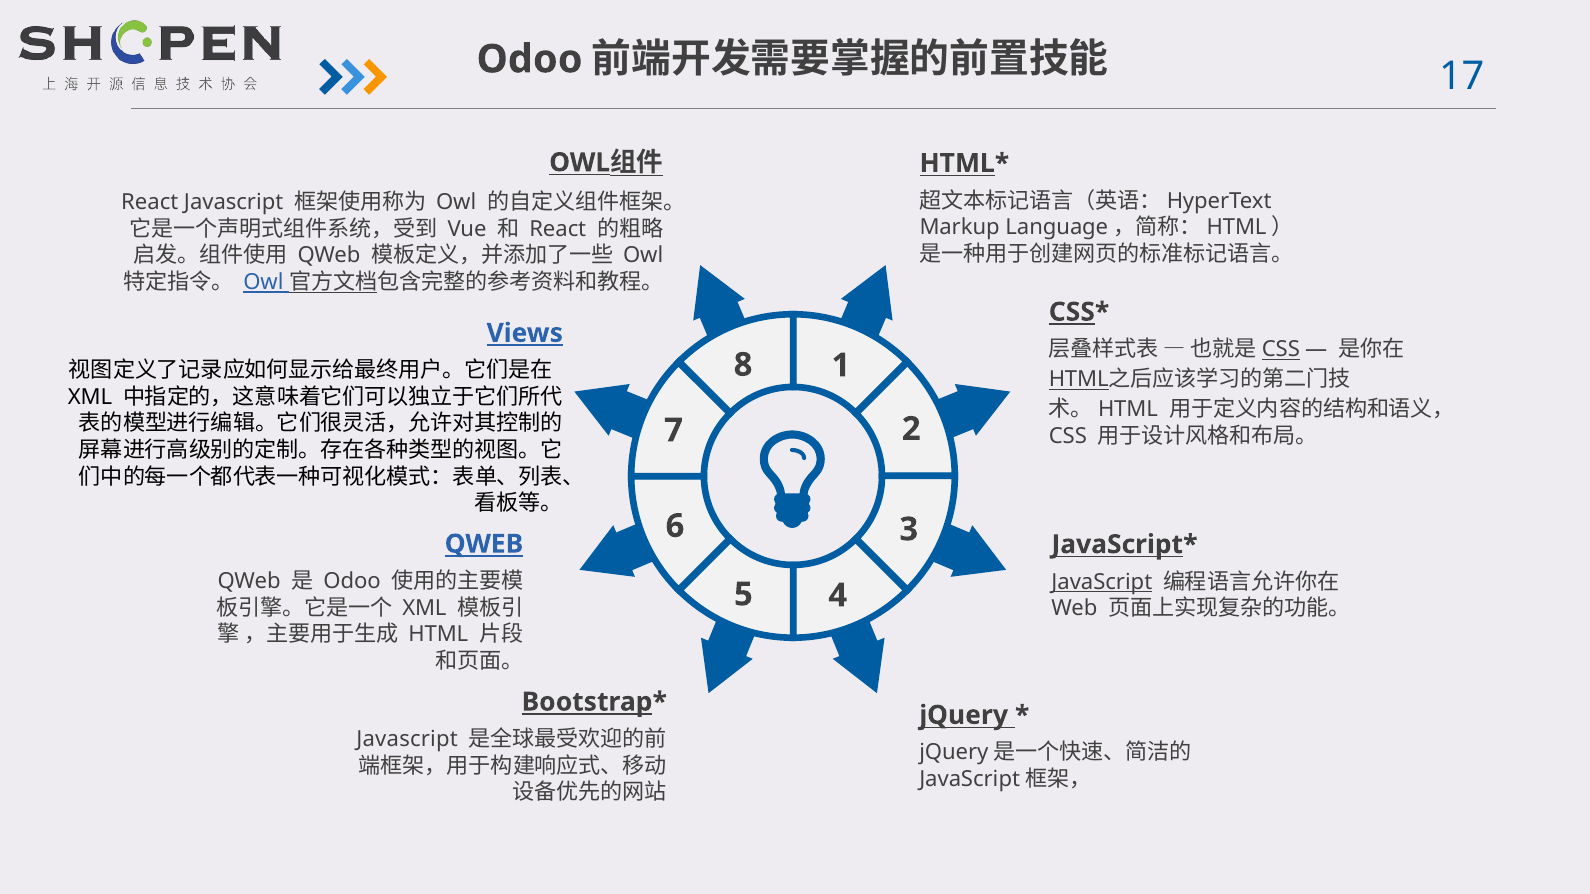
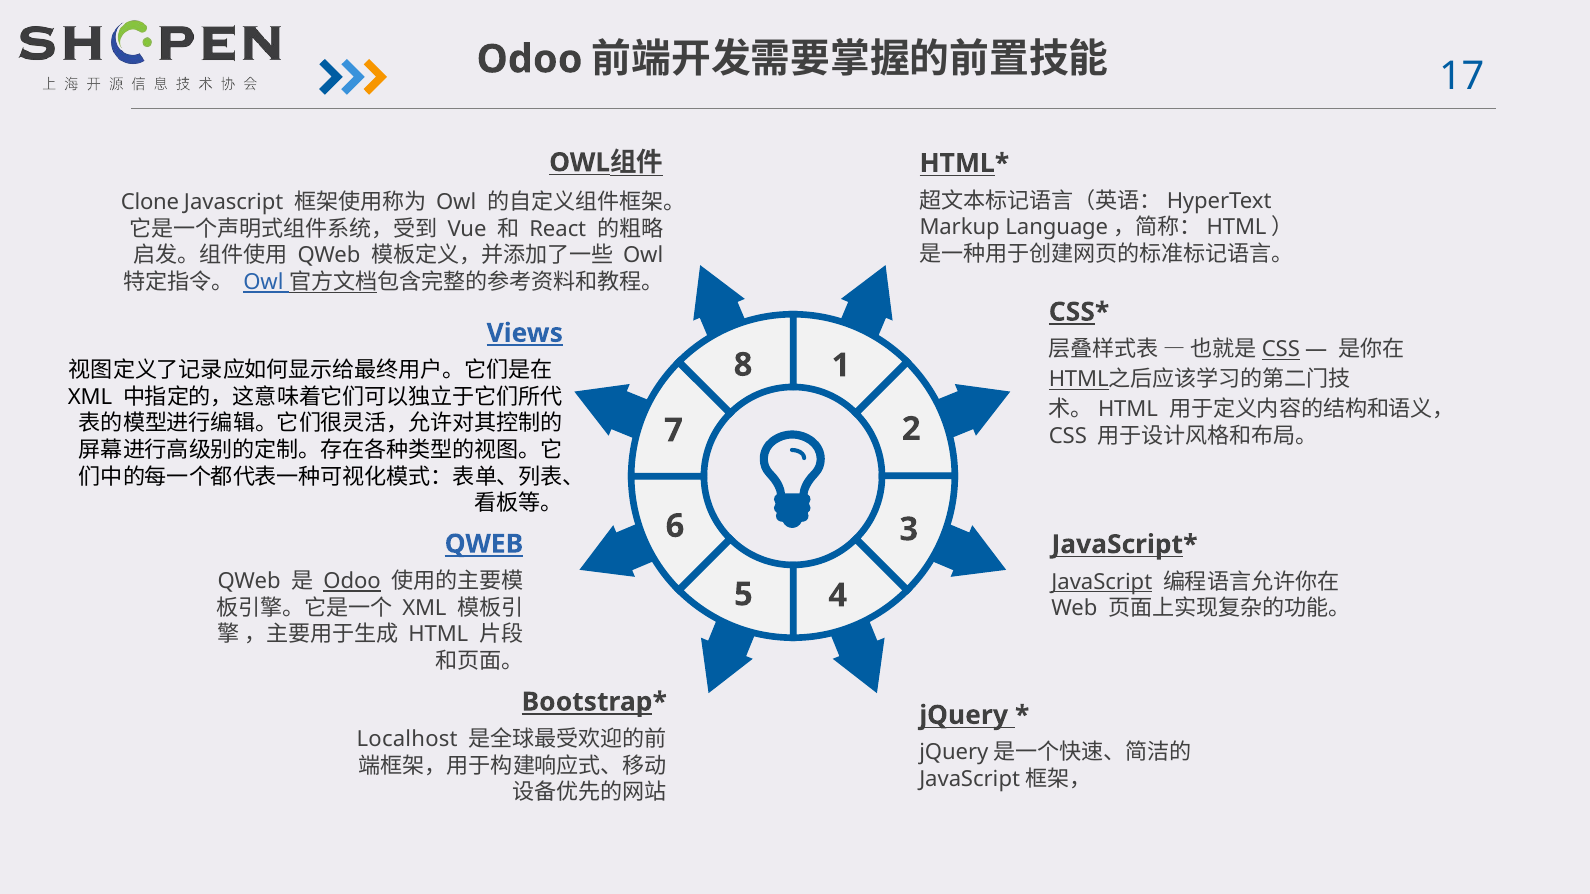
React at (150, 203): React -> Clone
Odoo at (352, 582) underline: none -> present
Javascript at (407, 740): Javascript -> Localhost
